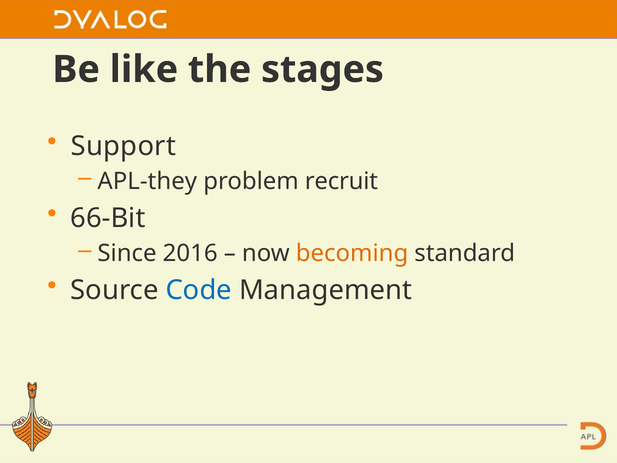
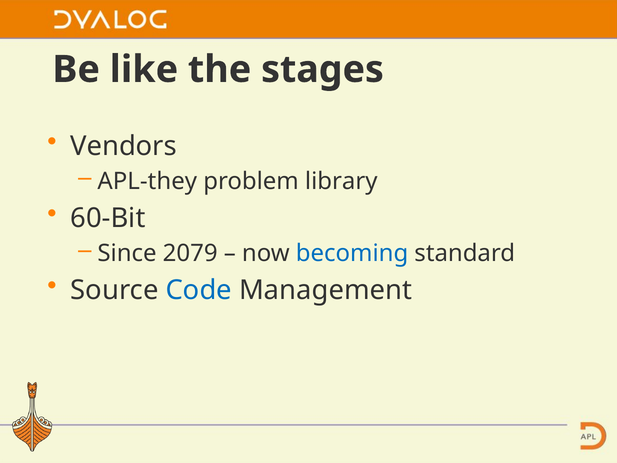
Support: Support -> Vendors
recruit: recruit -> library
66-Bit: 66-Bit -> 60-Bit
2016: 2016 -> 2079
becoming colour: orange -> blue
